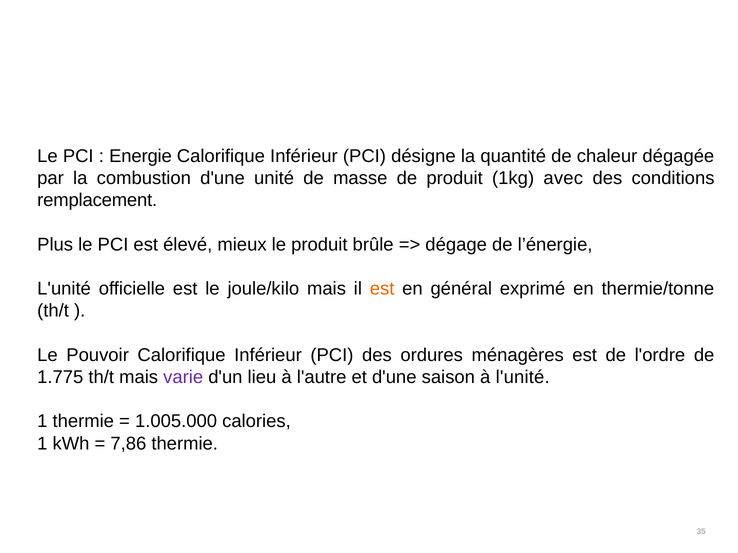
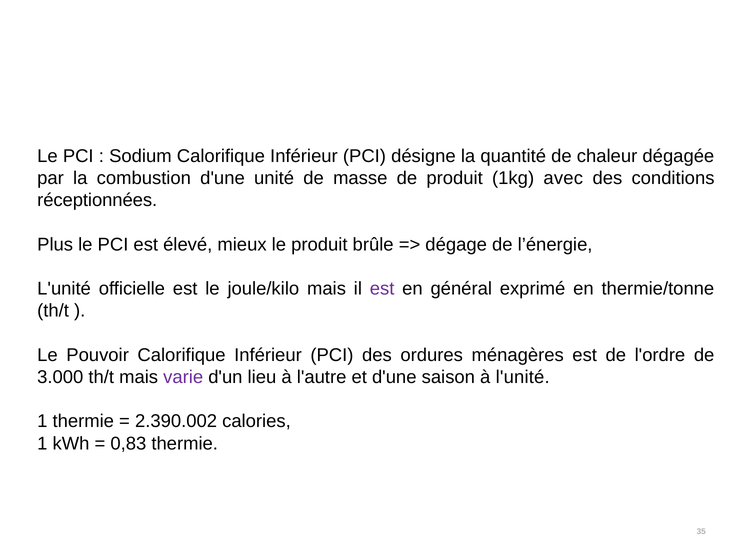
Energie: Energie -> Sodium
remplacement: remplacement -> réceptionnées
est at (382, 289) colour: orange -> purple
1.775: 1.775 -> 3.000
1.005.000: 1.005.000 -> 2.390.002
7,86: 7,86 -> 0,83
